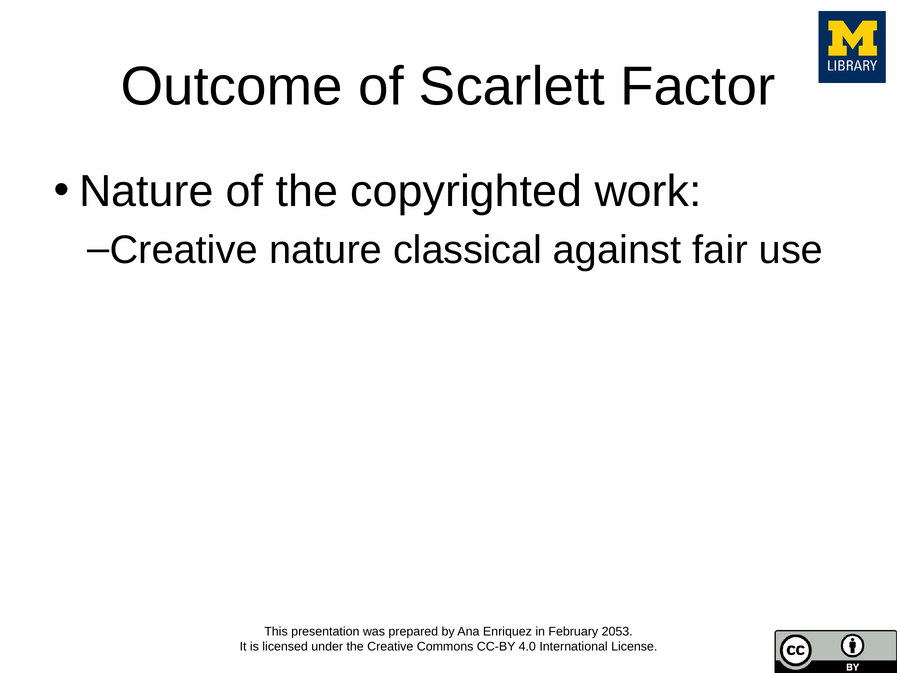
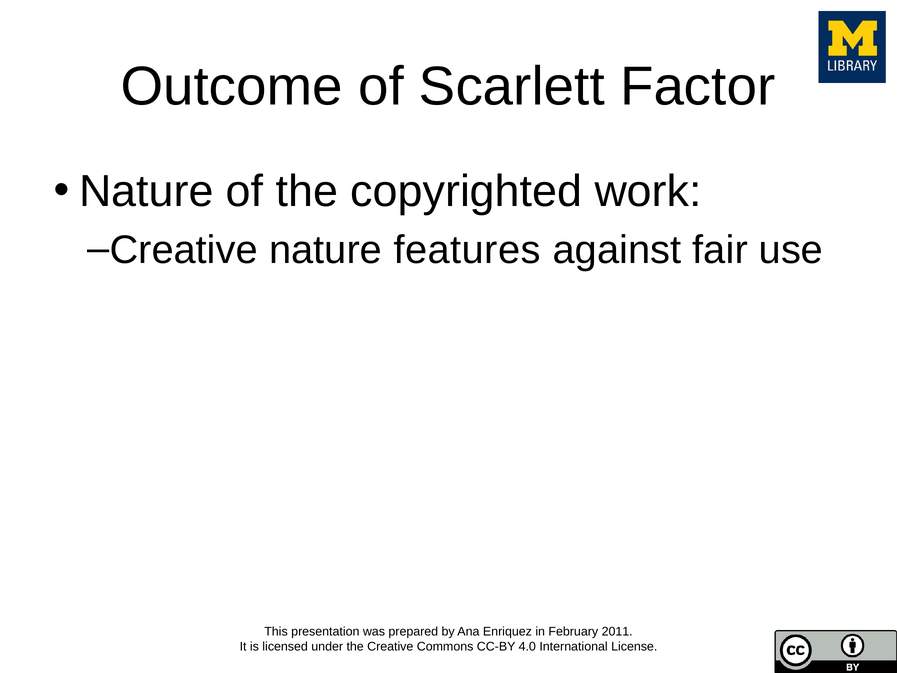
classical: classical -> features
2053: 2053 -> 2011
